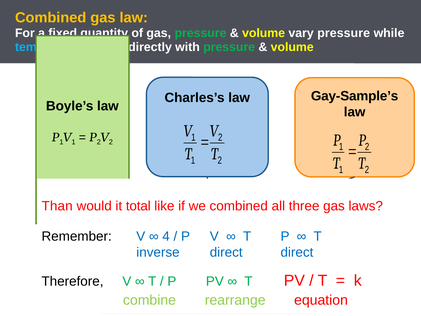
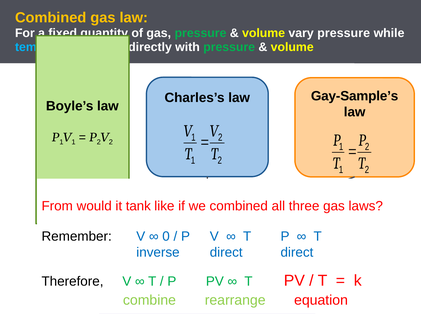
Than: Than -> From
total: total -> tank
4: 4 -> 0
